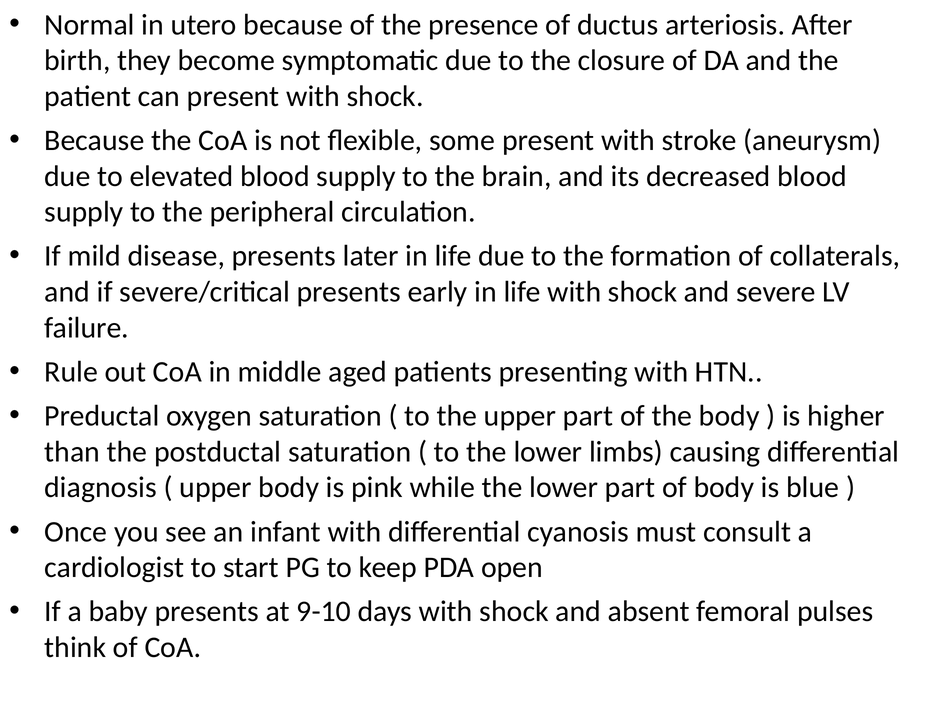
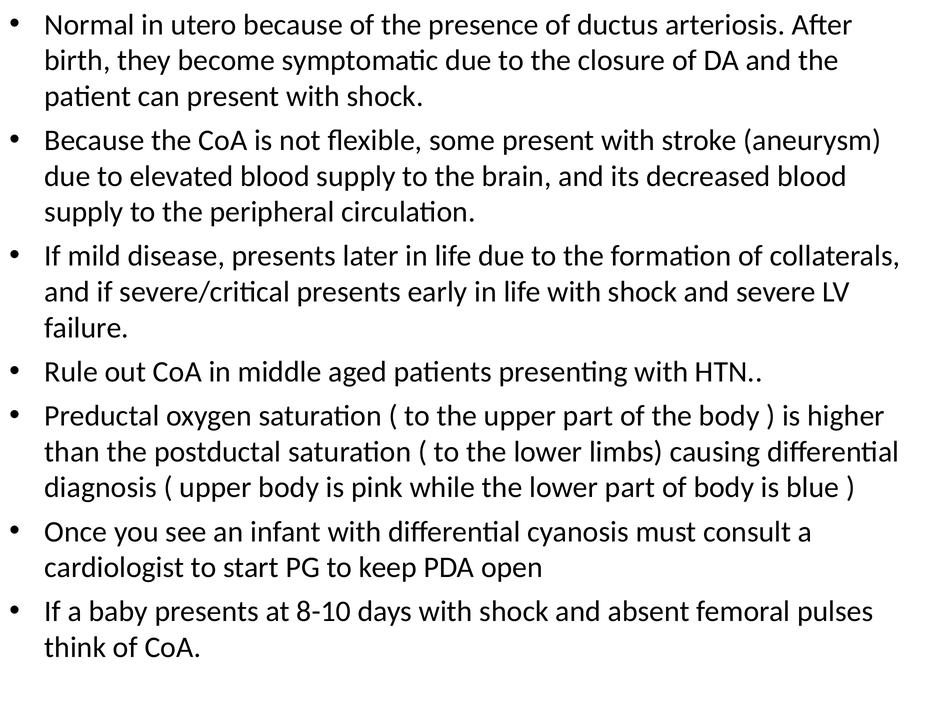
9-10: 9-10 -> 8-10
